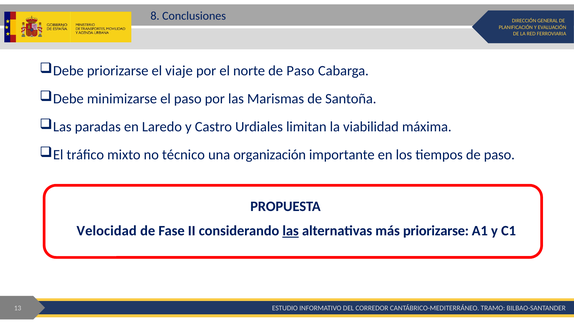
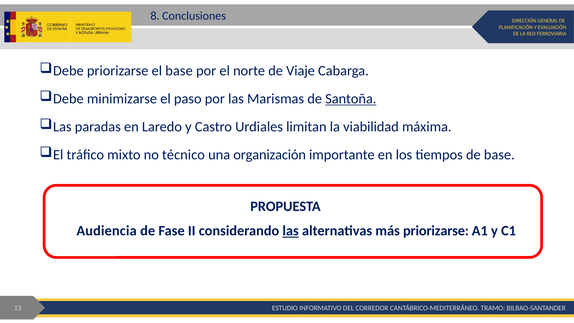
el viaje: viaje -> base
norte de Paso: Paso -> Viaje
Santoña underline: none -> present
tiempos de paso: paso -> base
Velocidad: Velocidad -> Audiencia
